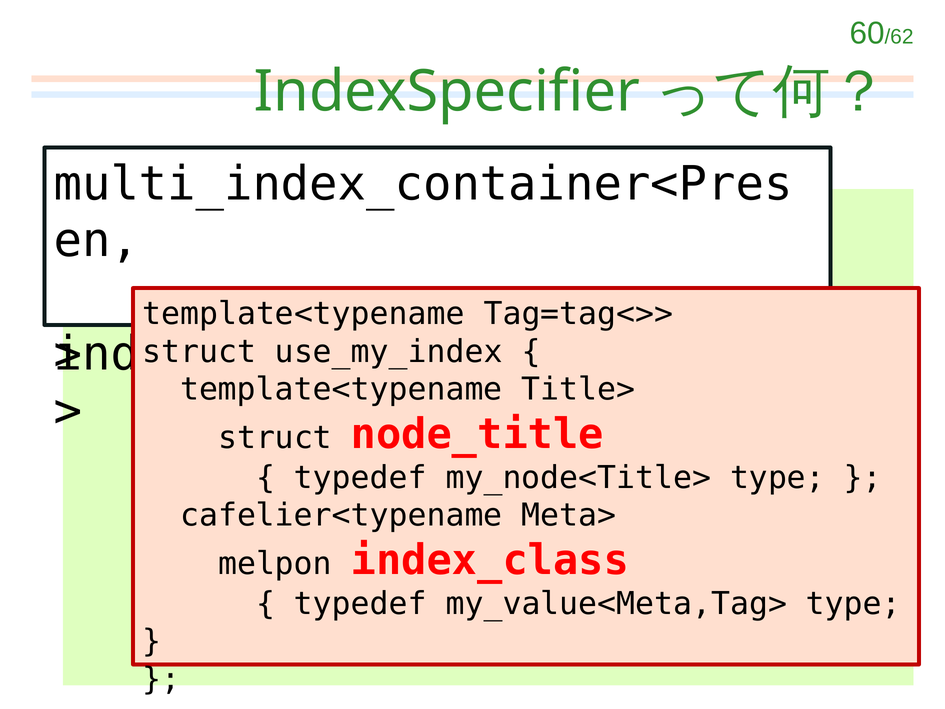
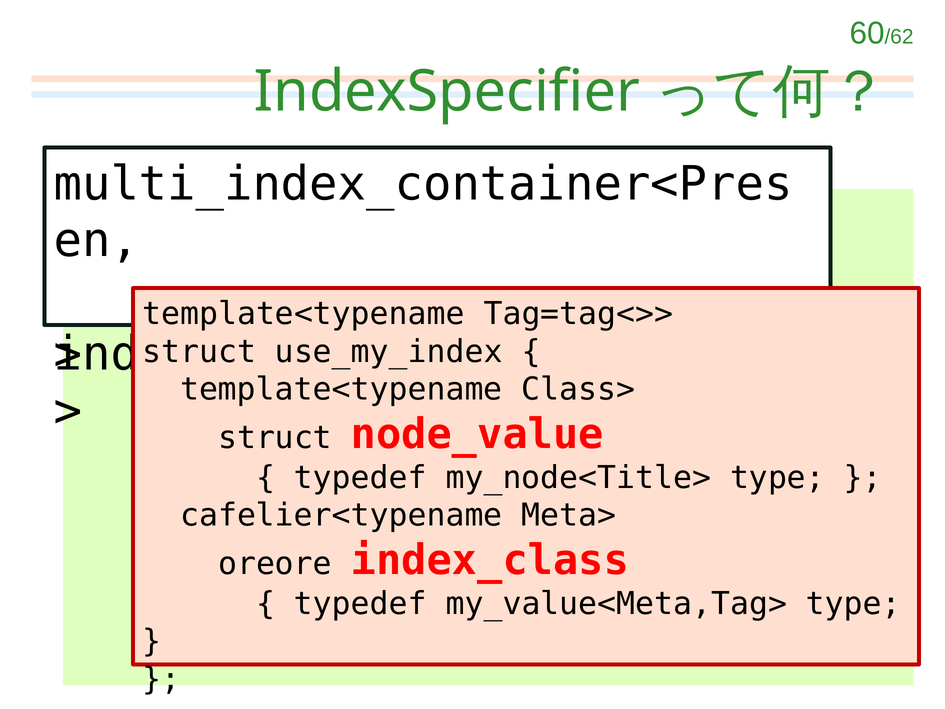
Title>: Title> -> Class>
node_title: node_title -> node_value
melpon: melpon -> oreore
